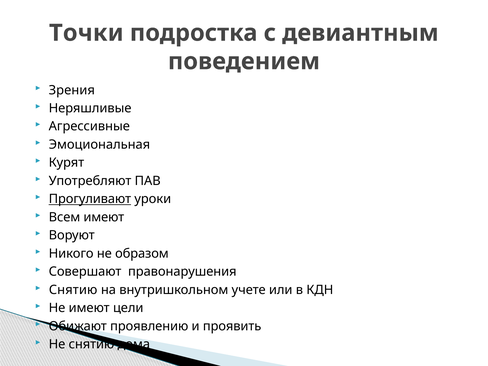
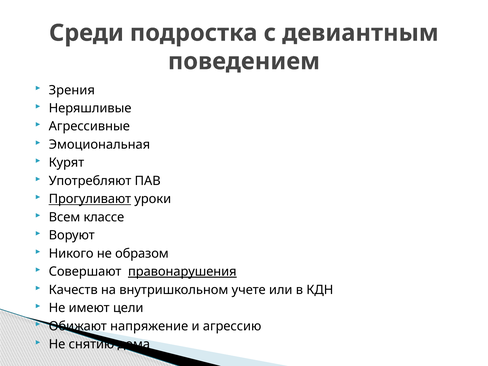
Точки: Точки -> Среди
Всем имеют: имеют -> классе
правонарушения underline: none -> present
Снятию at (73, 290): Снятию -> Качеств
проявлению: проявлению -> напряжение
проявить: проявить -> агрессию
